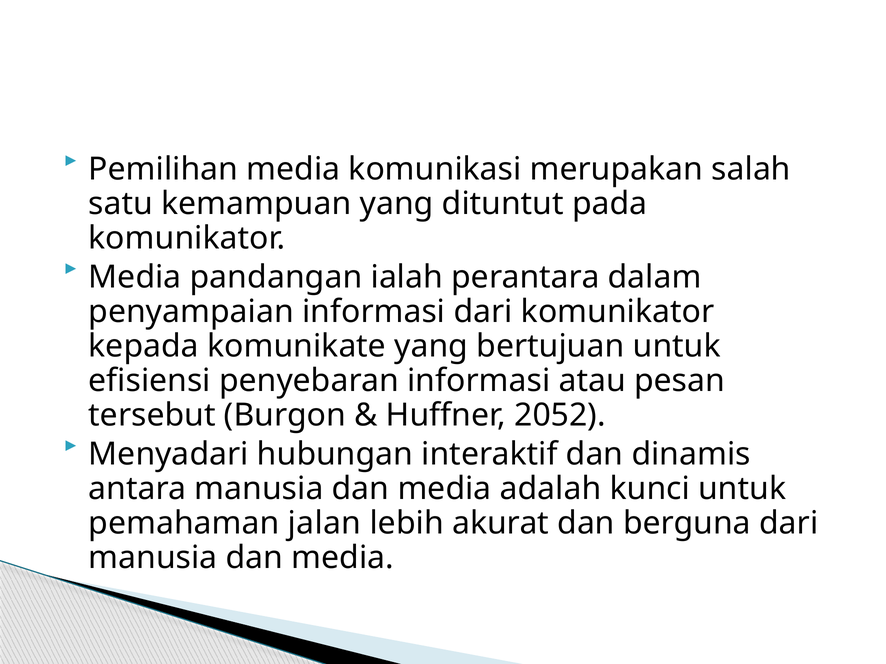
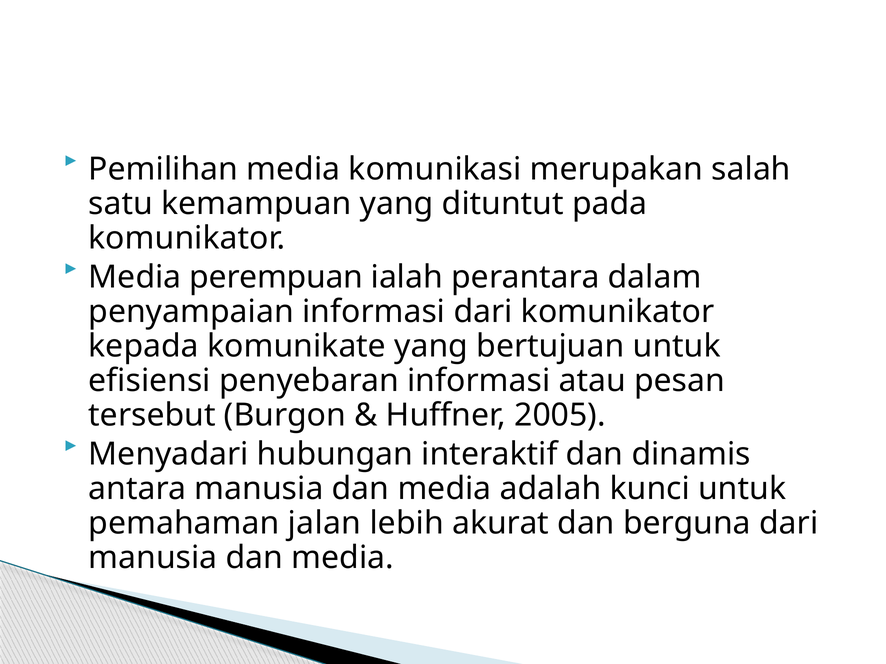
pandangan: pandangan -> perempuan
2052: 2052 -> 2005
